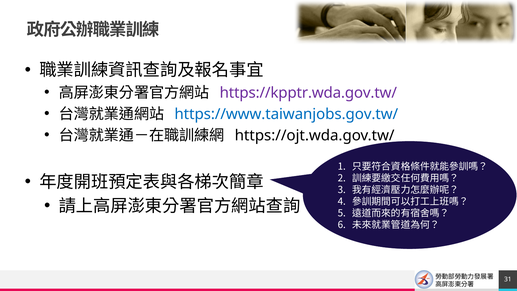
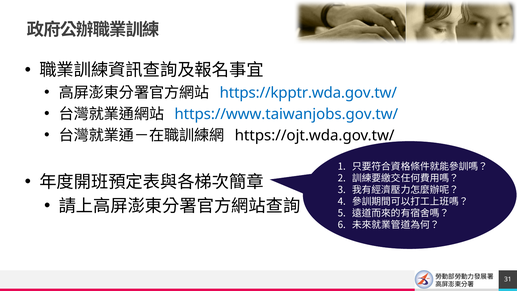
https://kpptr.wda.gov.tw/ colour: purple -> blue
